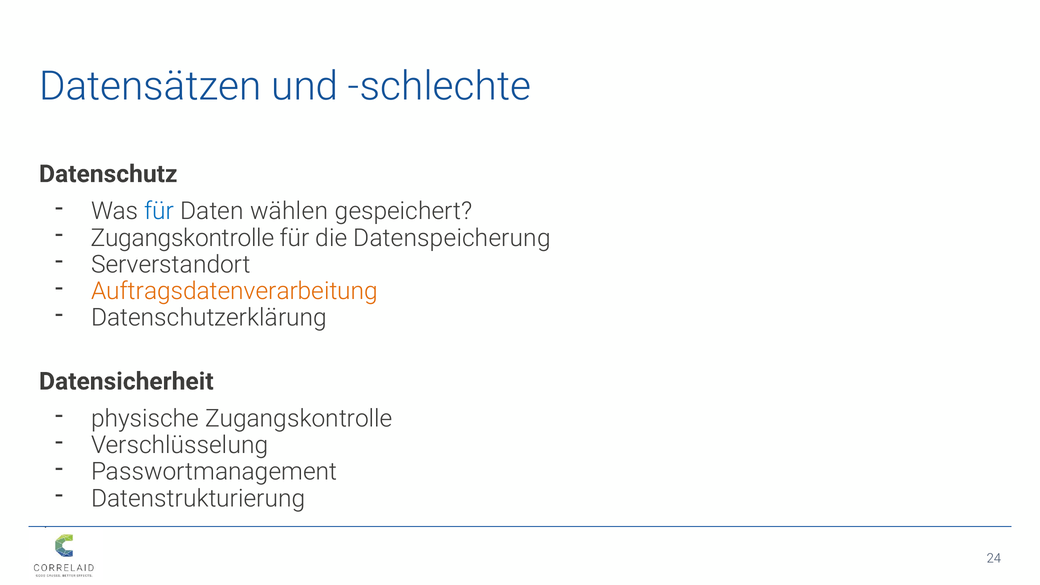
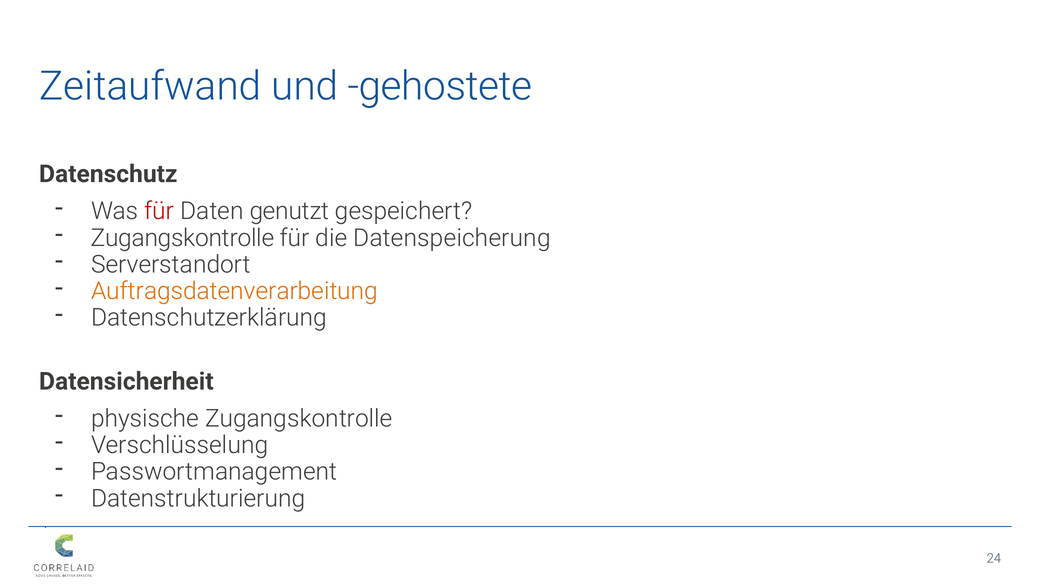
Datensätzen: Datensätzen -> Zeitaufwand
schlechte: schlechte -> gehostete
für at (159, 211) colour: blue -> red
wählen: wählen -> genutzt
